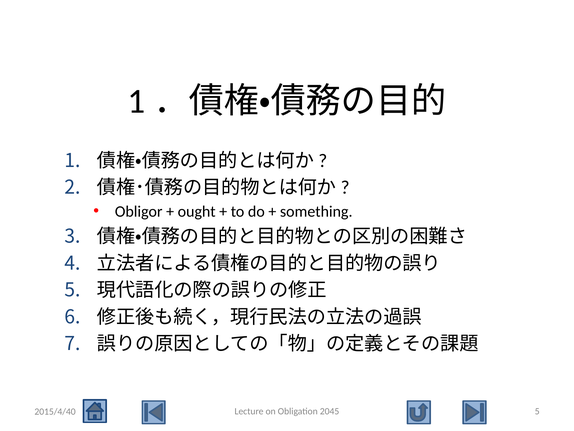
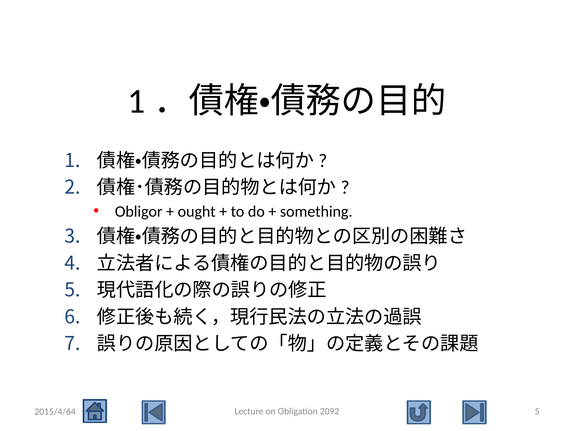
2045: 2045 -> 2092
2015/4/40: 2015/4/40 -> 2015/4/64
